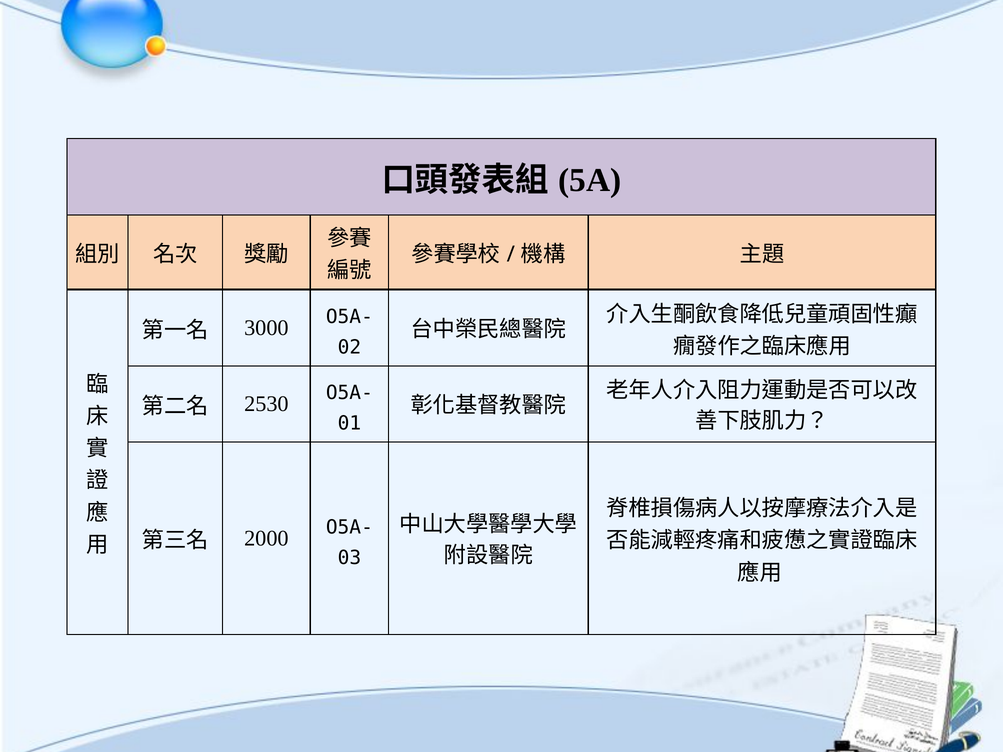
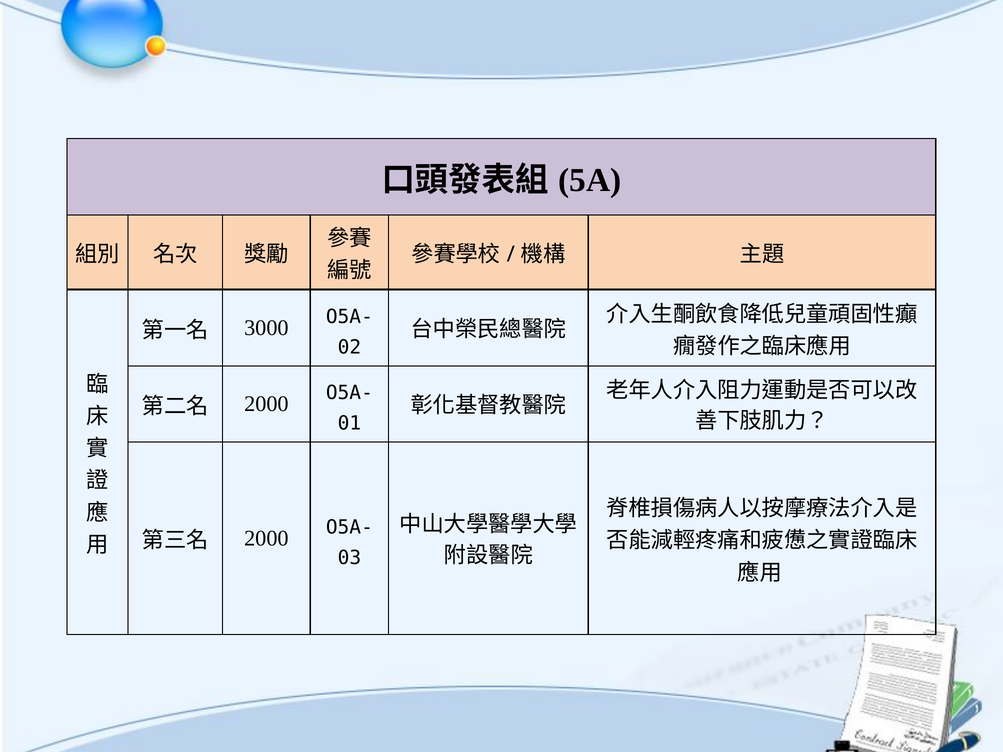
2530 at (266, 404): 2530 -> 2000
